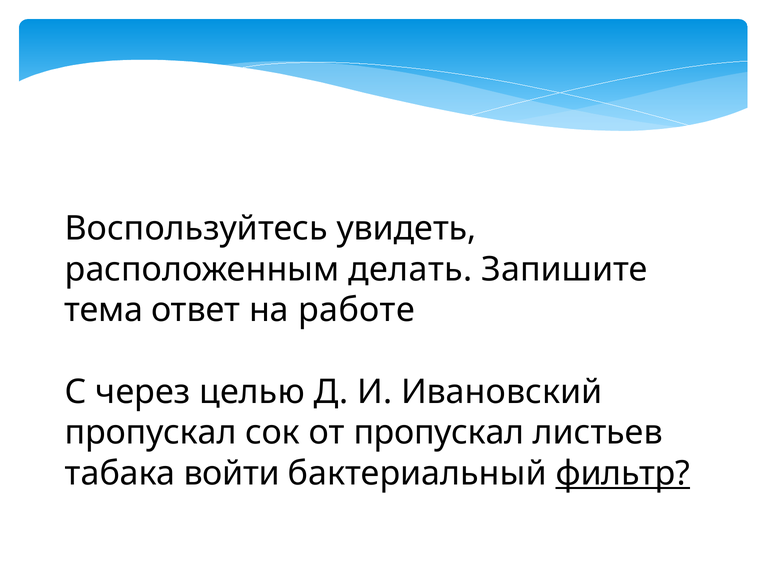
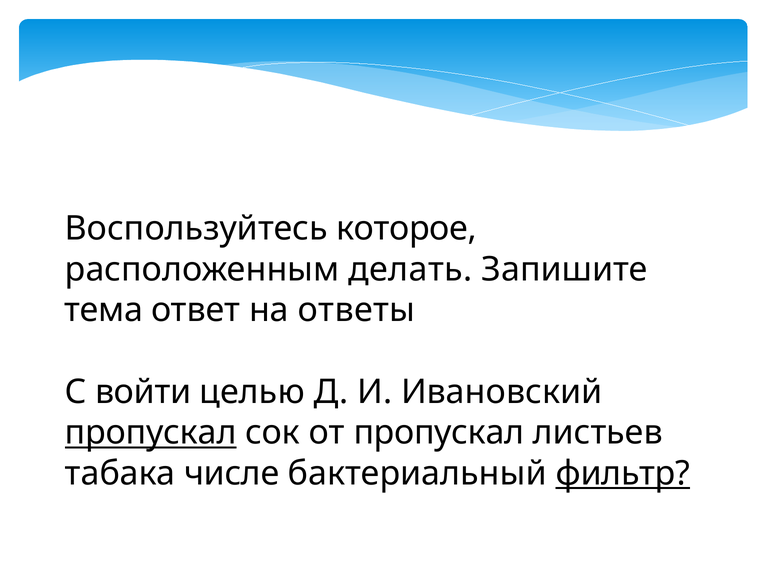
увидеть: увидеть -> которое
работе: работе -> ответы
через: через -> войти
пропускал at (151, 433) underline: none -> present
войти: войти -> числе
